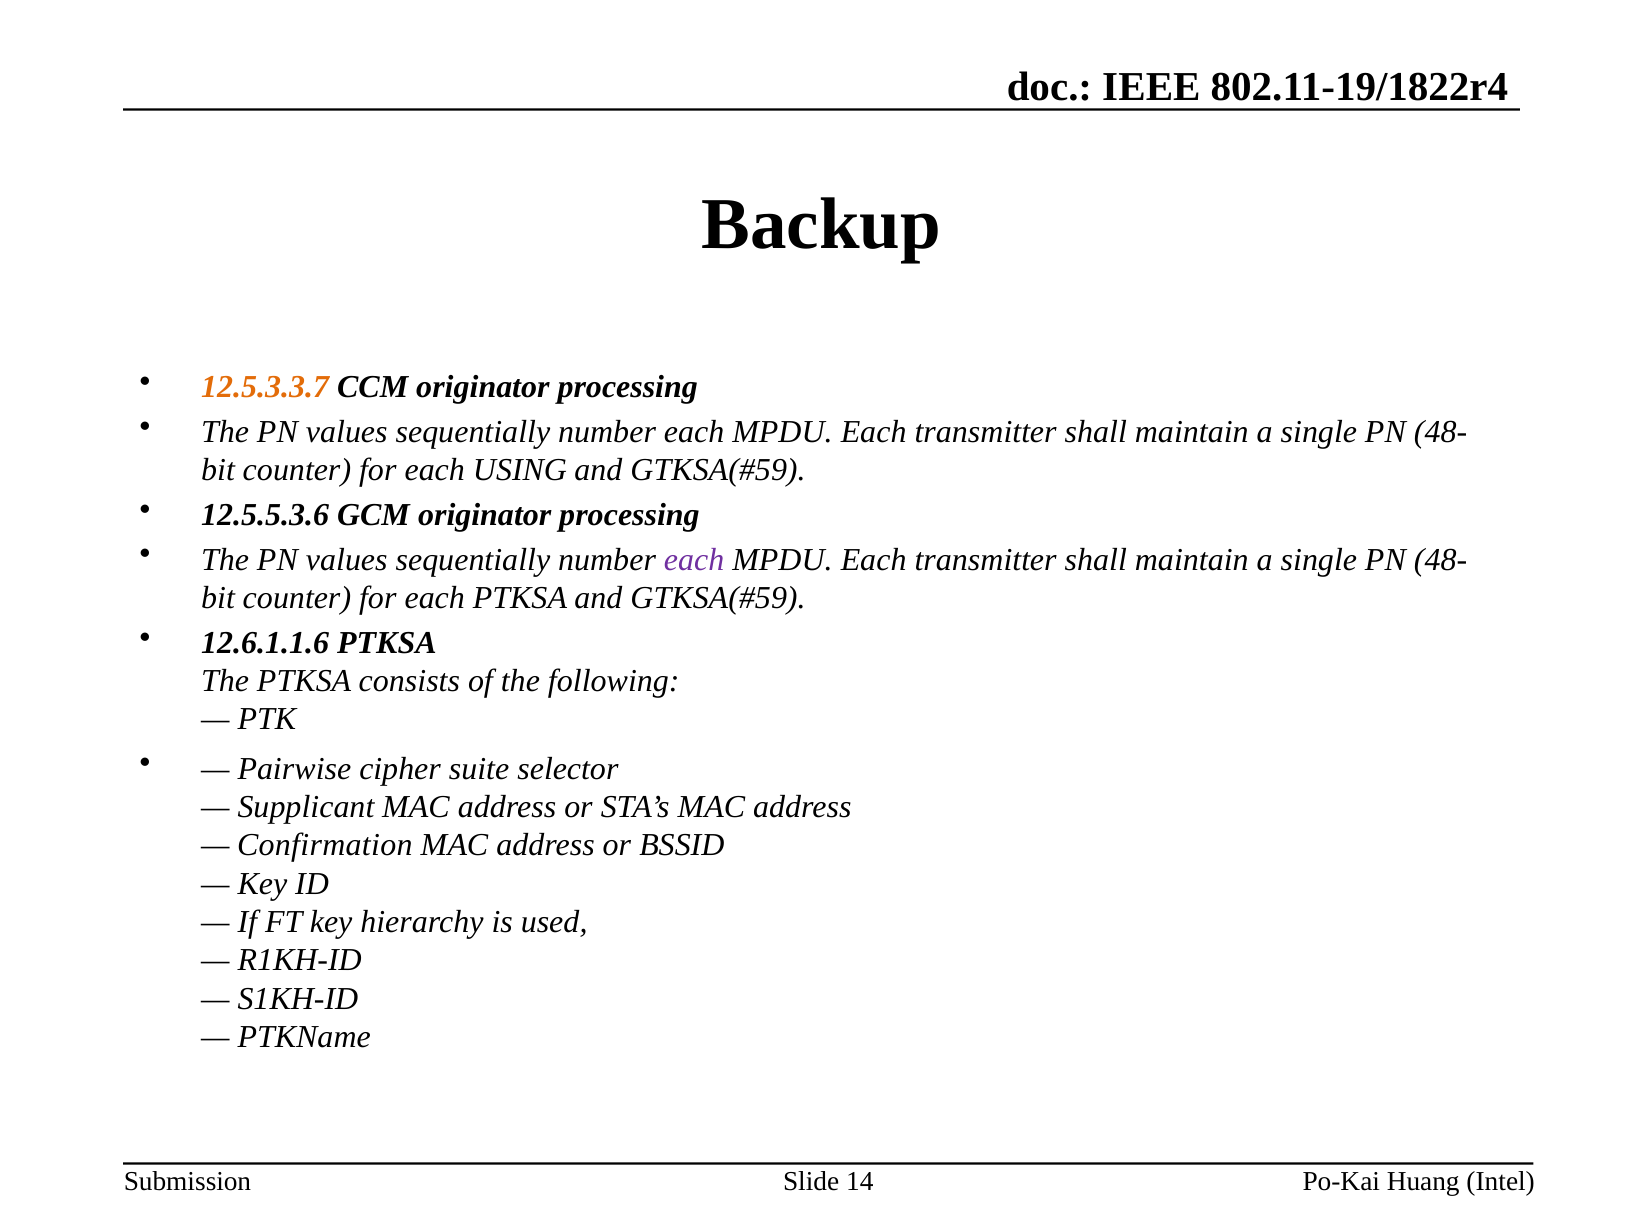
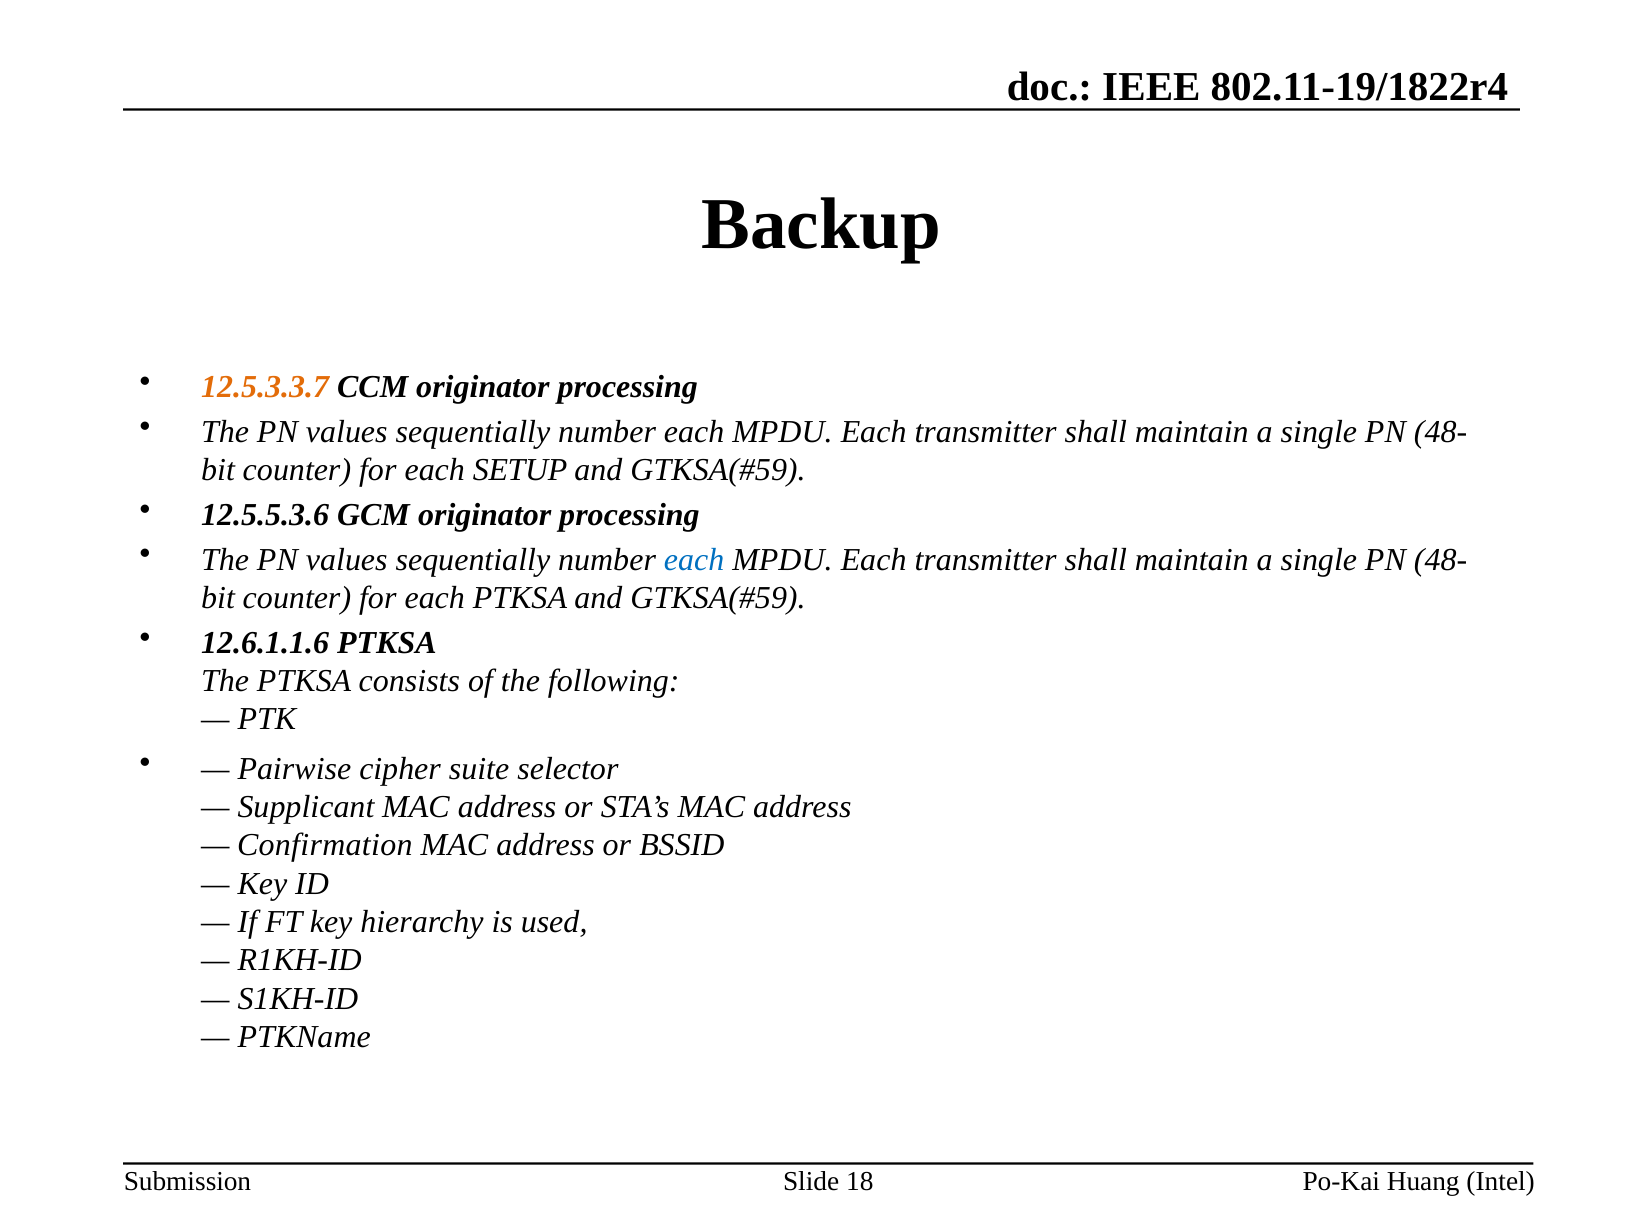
USING: USING -> SETUP
each at (694, 560) colour: purple -> blue
14: 14 -> 18
